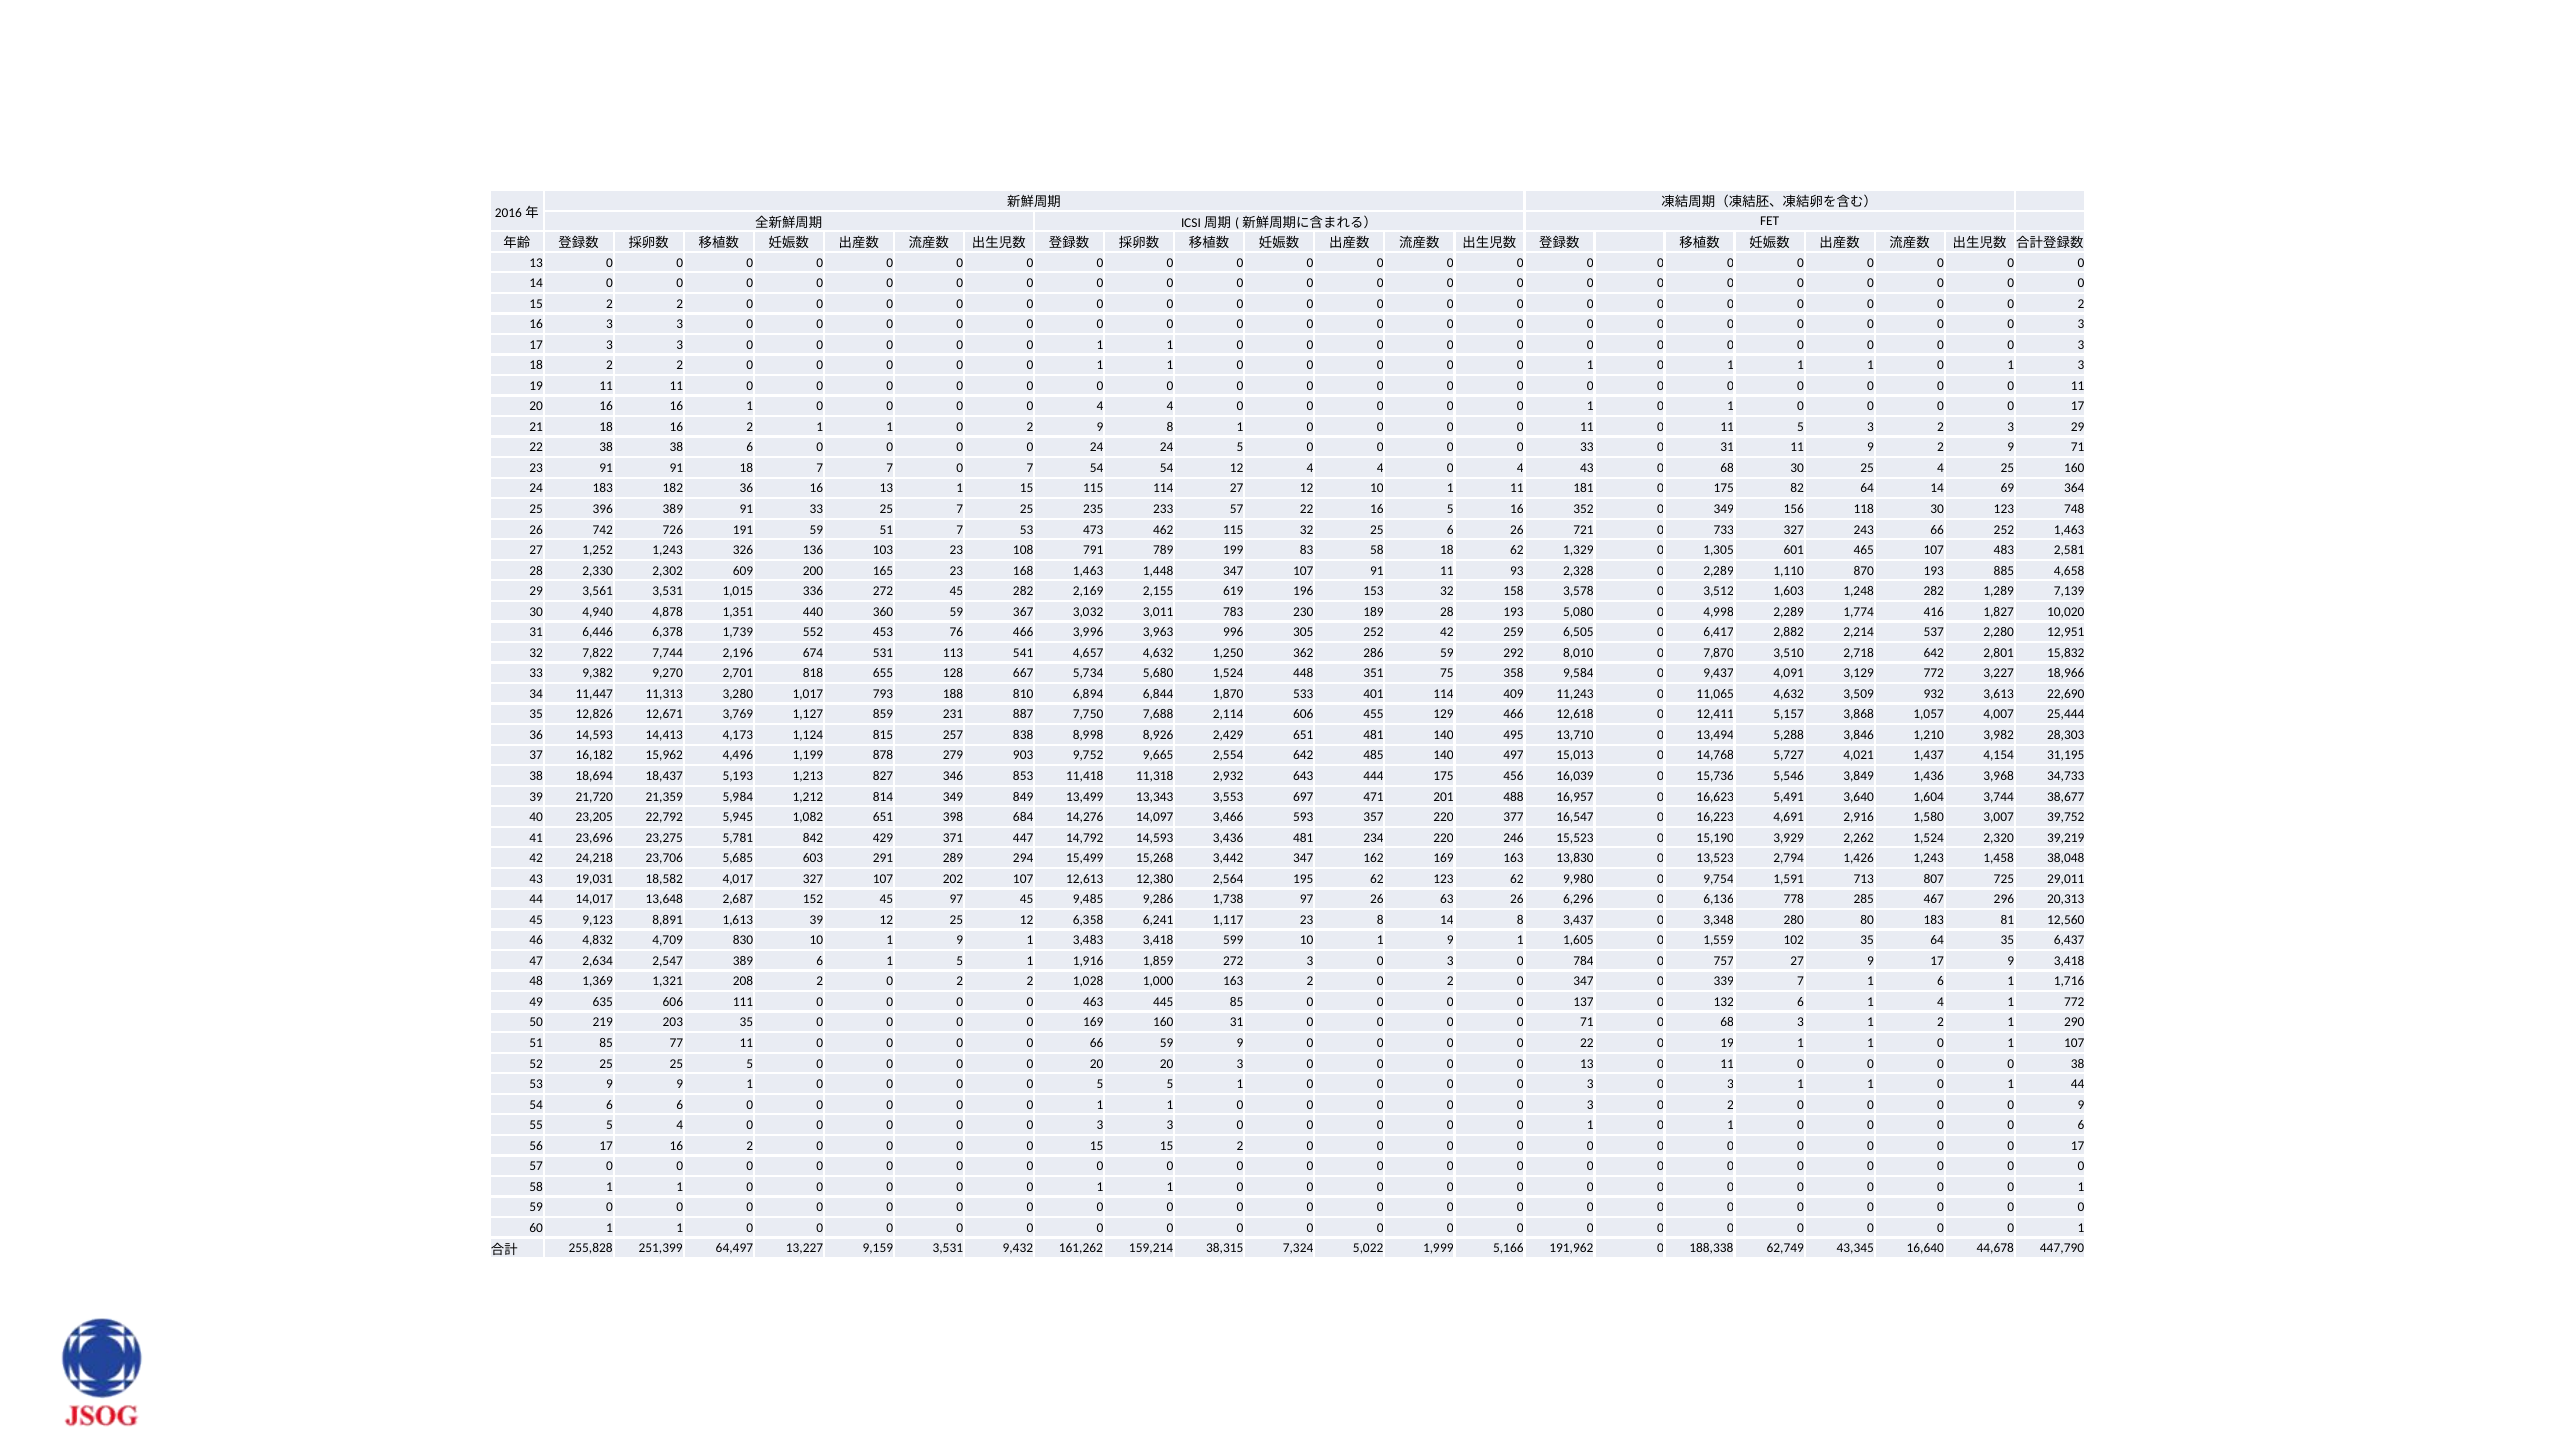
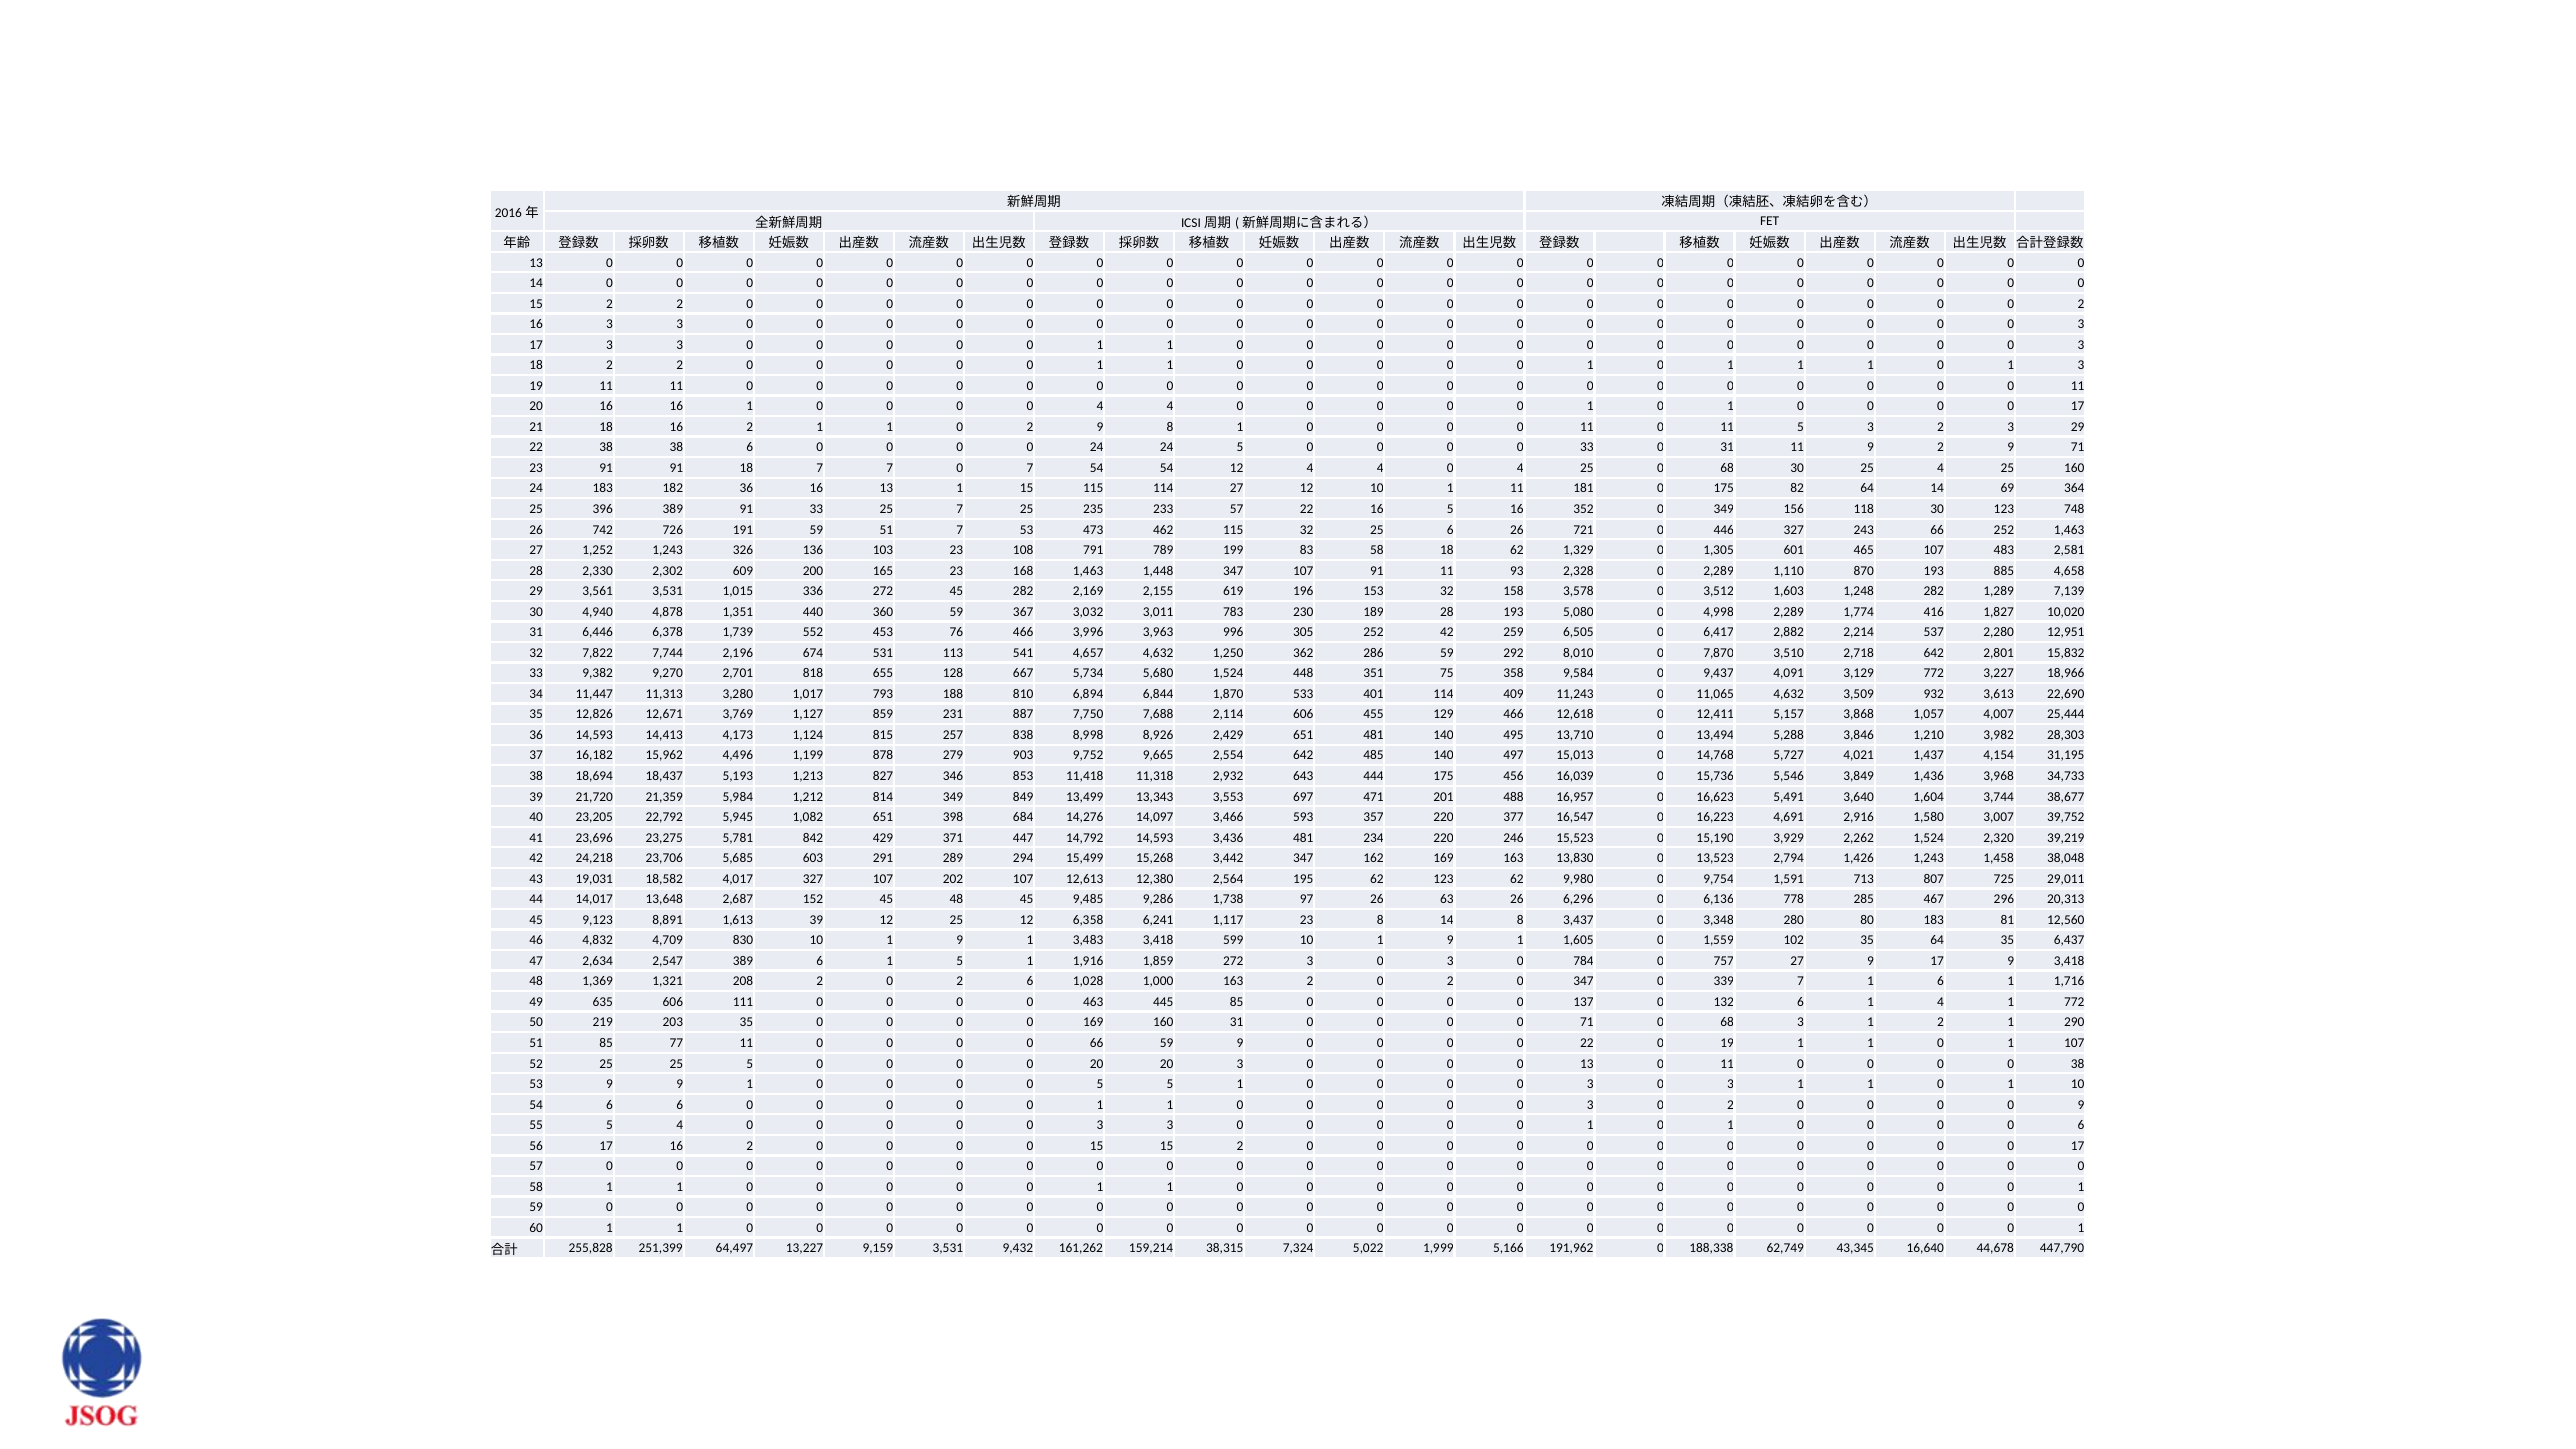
0 4 43: 43 -> 25
733: 733 -> 446
45 97: 97 -> 48
0 2 2: 2 -> 6
1 44: 44 -> 10
